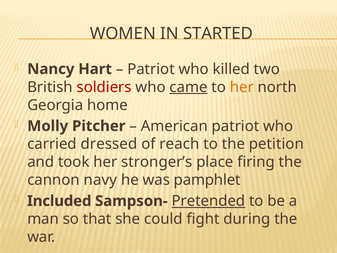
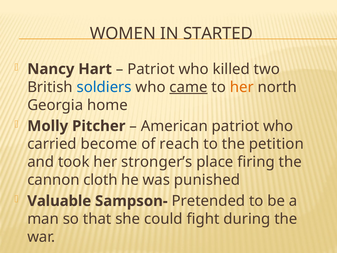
soldiers colour: red -> blue
dressed: dressed -> become
navy: navy -> cloth
pamphlet: pamphlet -> punished
Included: Included -> Valuable
Pretended underline: present -> none
